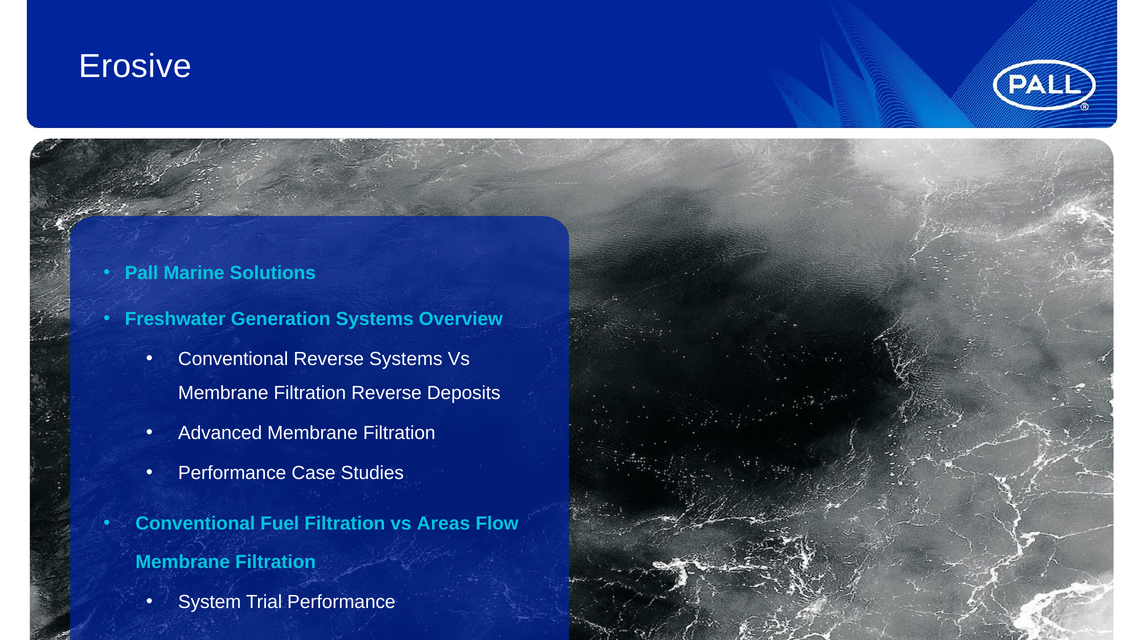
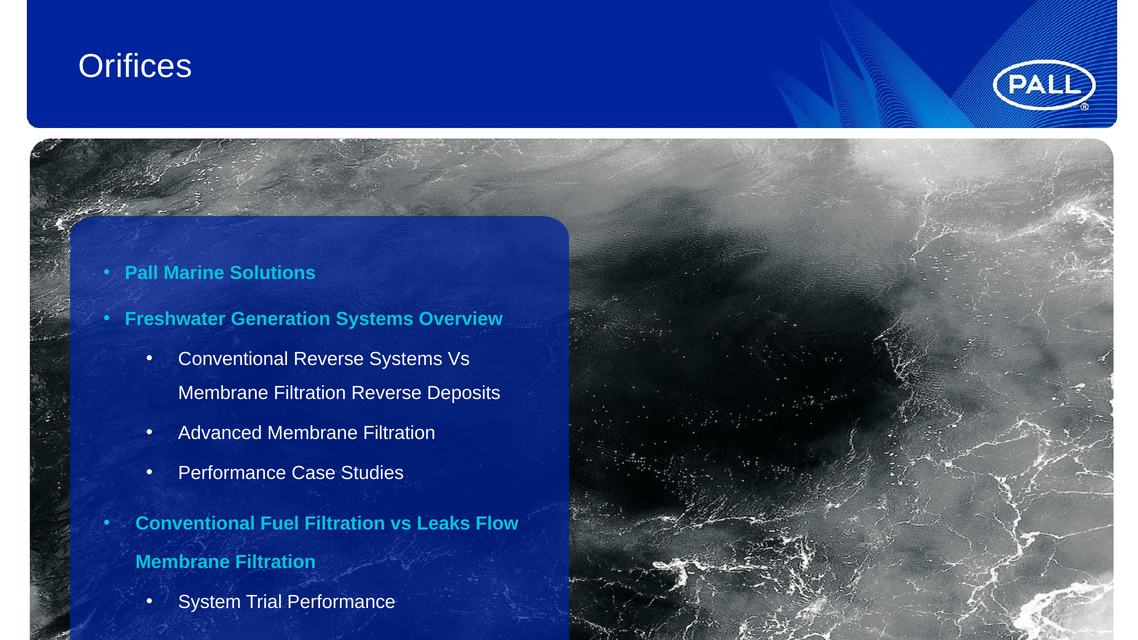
Erosive: Erosive -> Orifices
Areas: Areas -> Leaks
